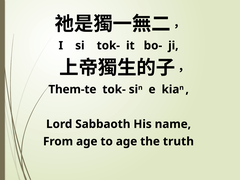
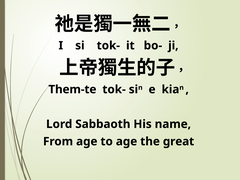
truth: truth -> great
